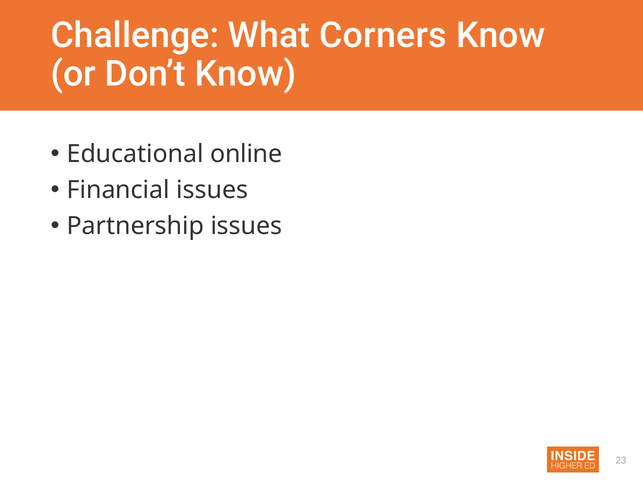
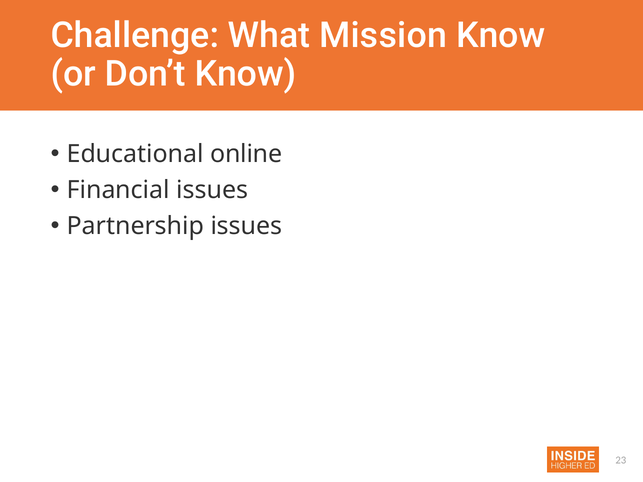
Corners: Corners -> Mission
